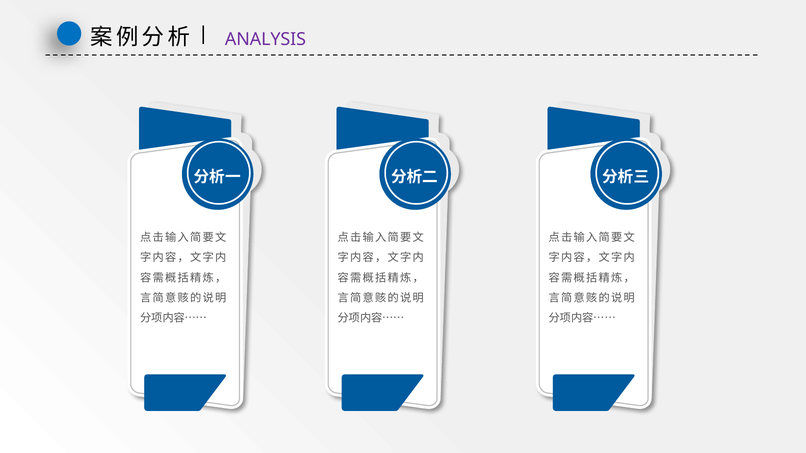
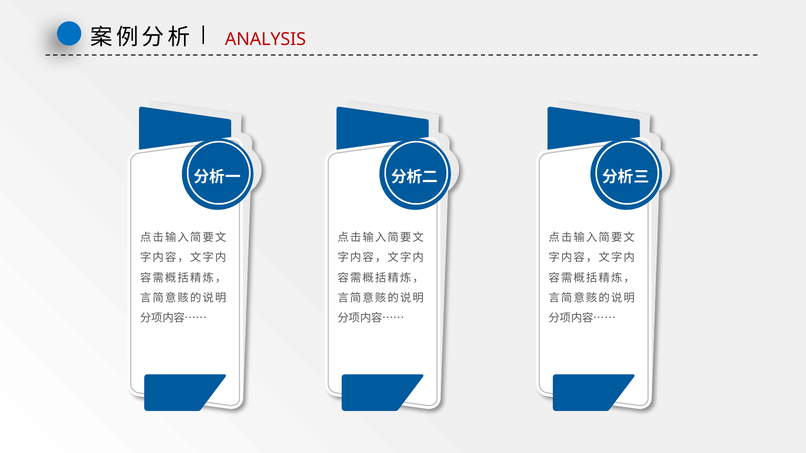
ANALYSIS colour: purple -> red
